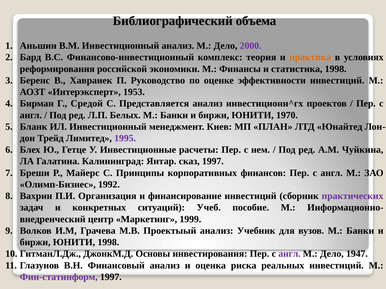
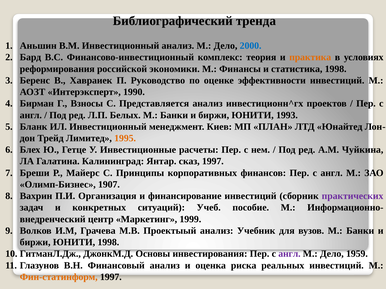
объема: объема -> тренда
2000 colour: purple -> blue
1953: 1953 -> 1990
Средой: Средой -> Взносы
1970: 1970 -> 1993
1995 colour: purple -> orange
1992: 1992 -> 1907
1947: 1947 -> 1959
Фин-статинформ colour: purple -> orange
